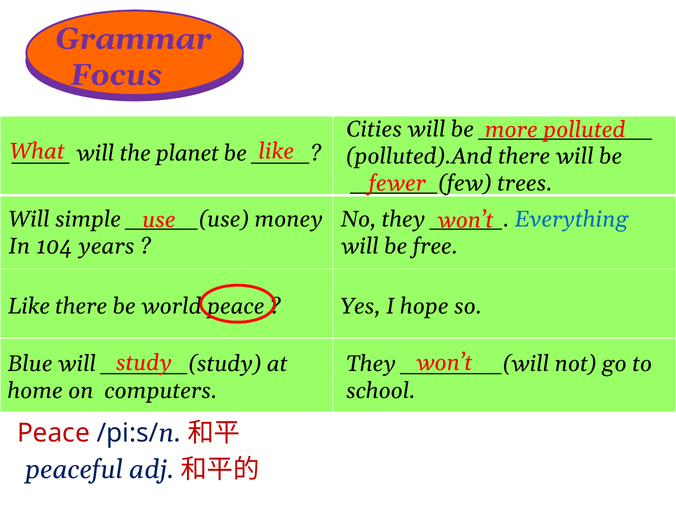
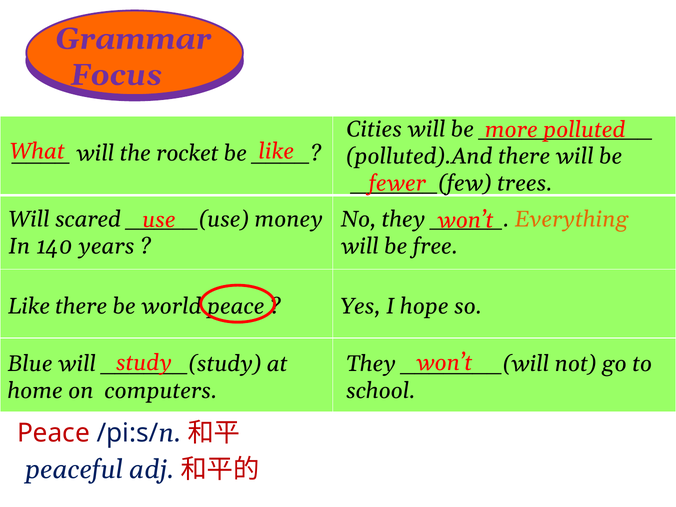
planet: planet -> rocket
simple: simple -> scared
Everything colour: blue -> orange
104: 104 -> 140
